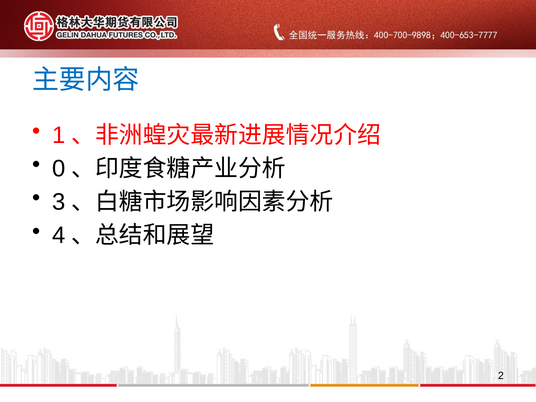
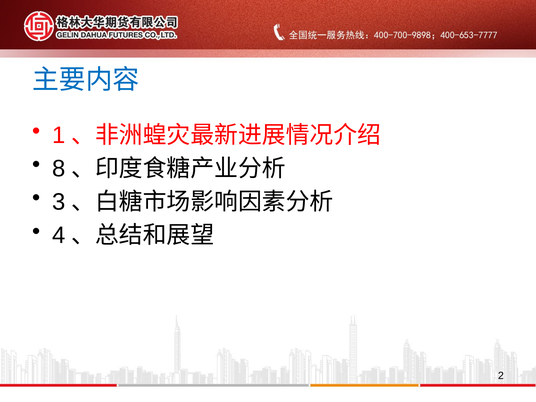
0: 0 -> 8
